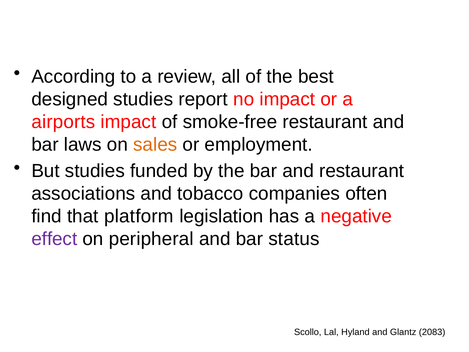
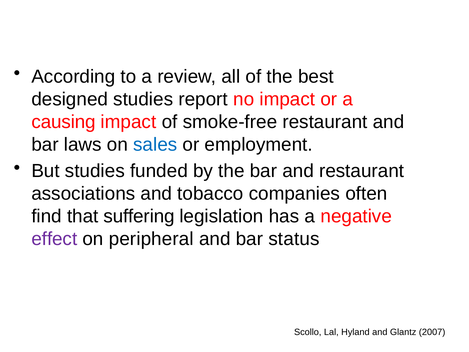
airports: airports -> causing
sales colour: orange -> blue
platform: platform -> suffering
2083: 2083 -> 2007
